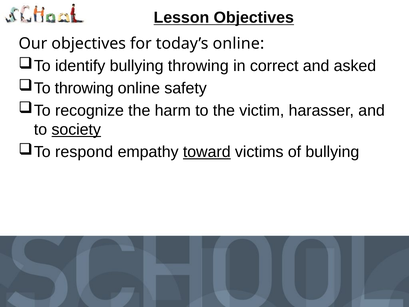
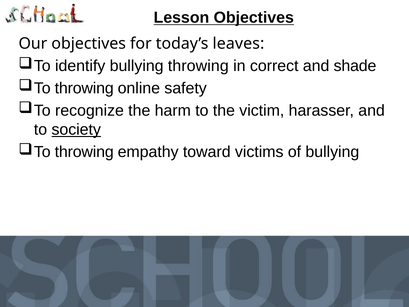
today’s online: online -> leaves
asked: asked -> shade
respond at (84, 152): respond -> throwing
toward underline: present -> none
